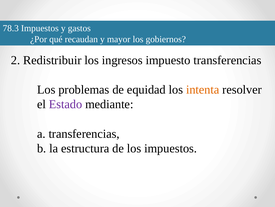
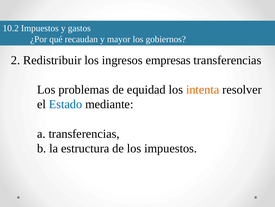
78.3: 78.3 -> 10.2
impuesto: impuesto -> empresas
Estado colour: purple -> blue
